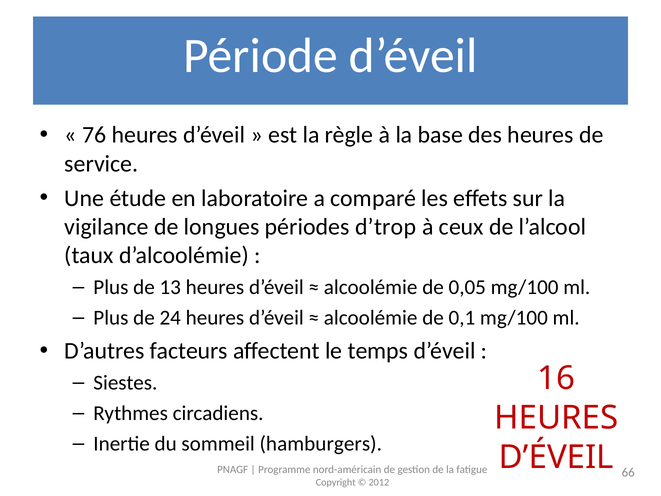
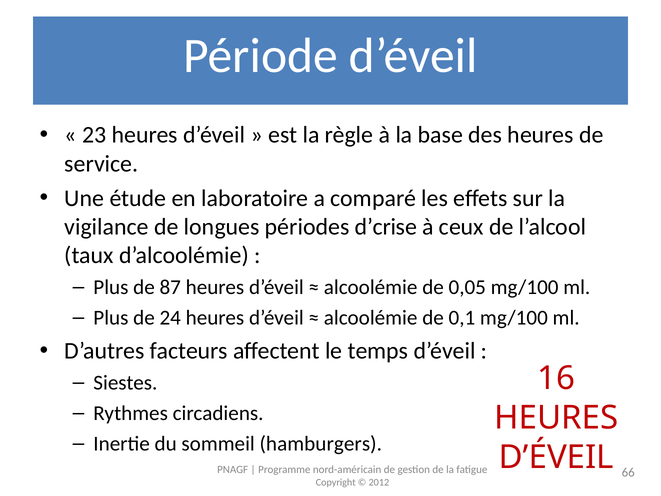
76: 76 -> 23
d’trop: d’trop -> d’crise
13: 13 -> 87
